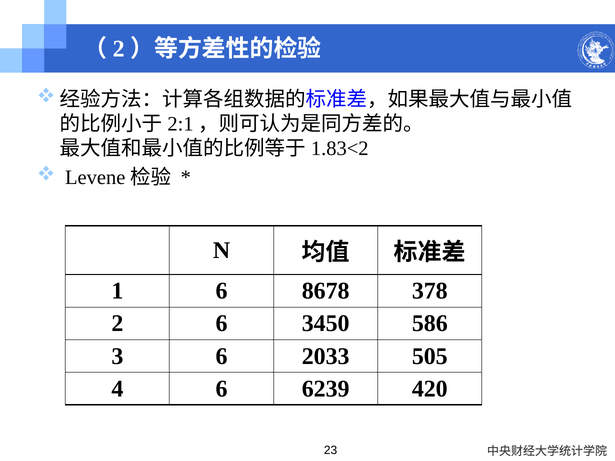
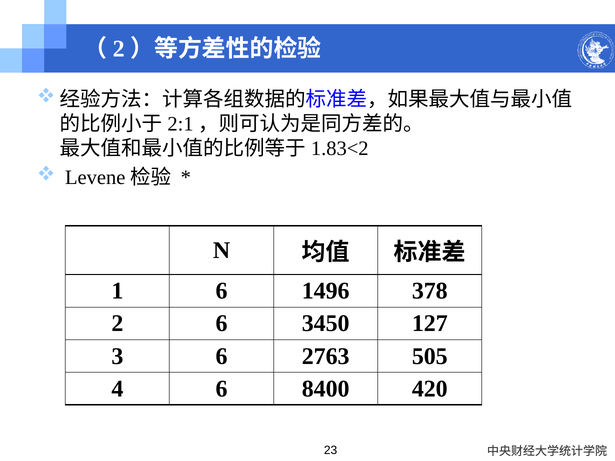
8678: 8678 -> 1496
586: 586 -> 127
2033: 2033 -> 2763
6239: 6239 -> 8400
